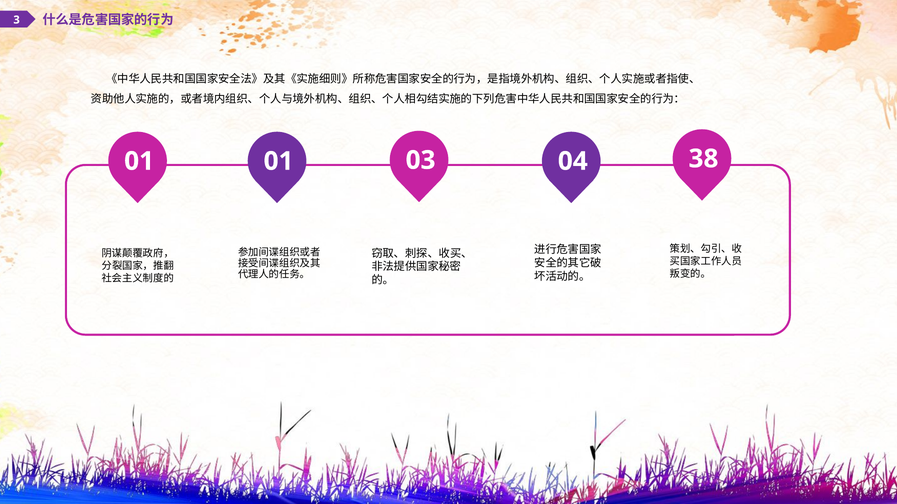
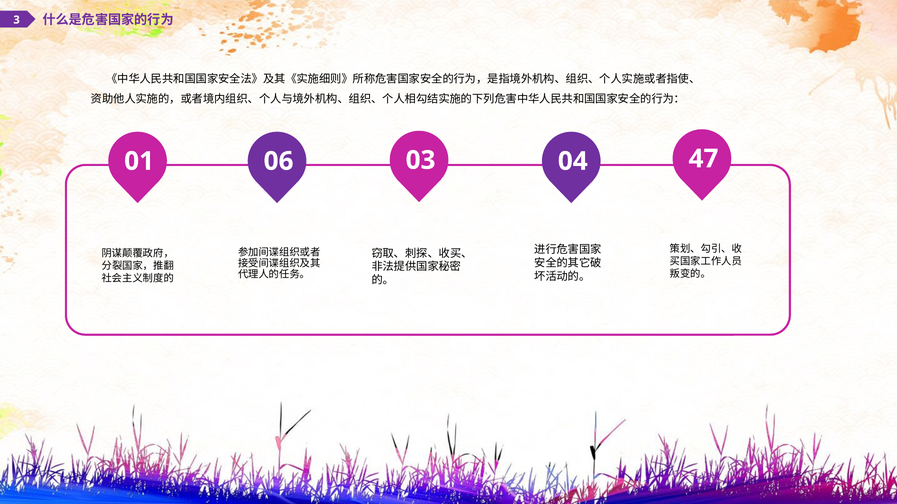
01 01: 01 -> 06
38: 38 -> 47
